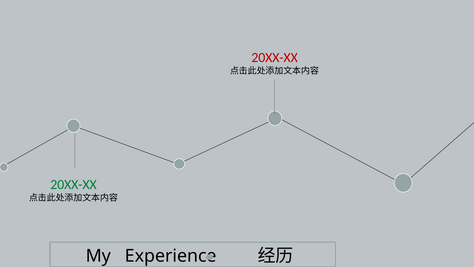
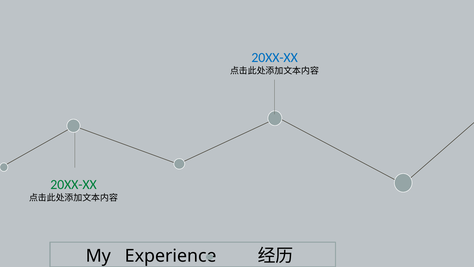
20XX-XX at (275, 57) colour: red -> blue
